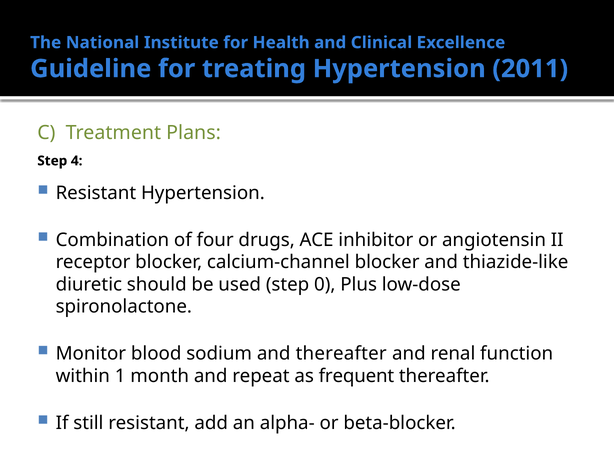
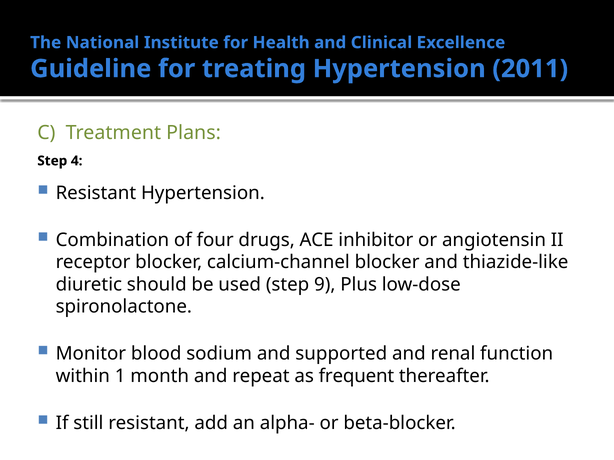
0: 0 -> 9
and thereafter: thereafter -> supported
